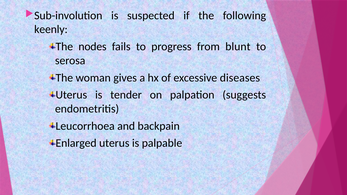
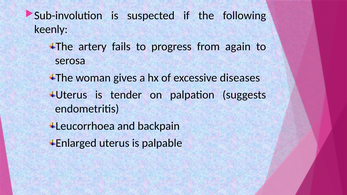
nodes: nodes -> artery
blunt: blunt -> again
